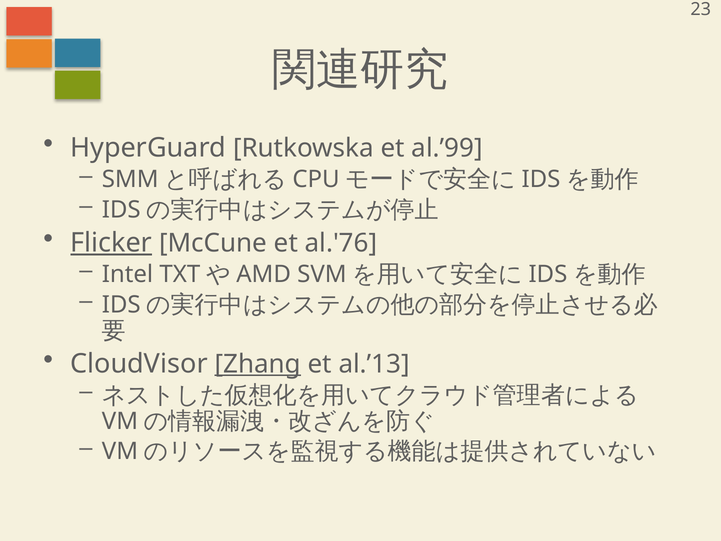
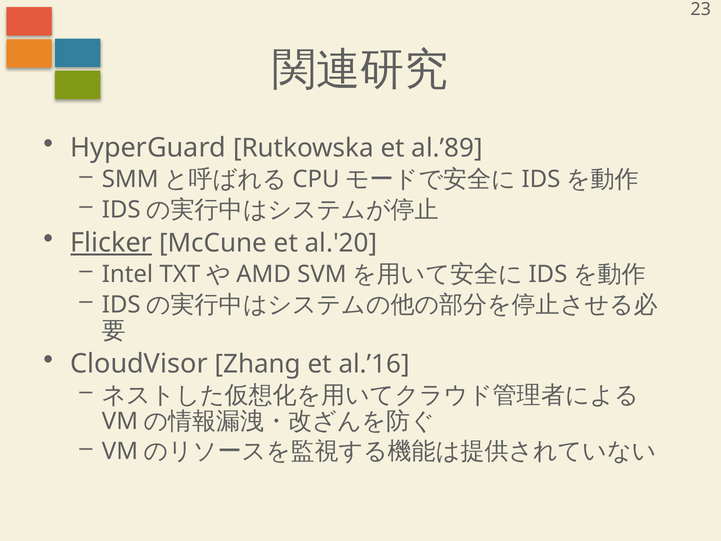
al.’99: al.’99 -> al.’89
al.'76: al.'76 -> al.'20
Zhang underline: present -> none
al.’13: al.’13 -> al.’16
